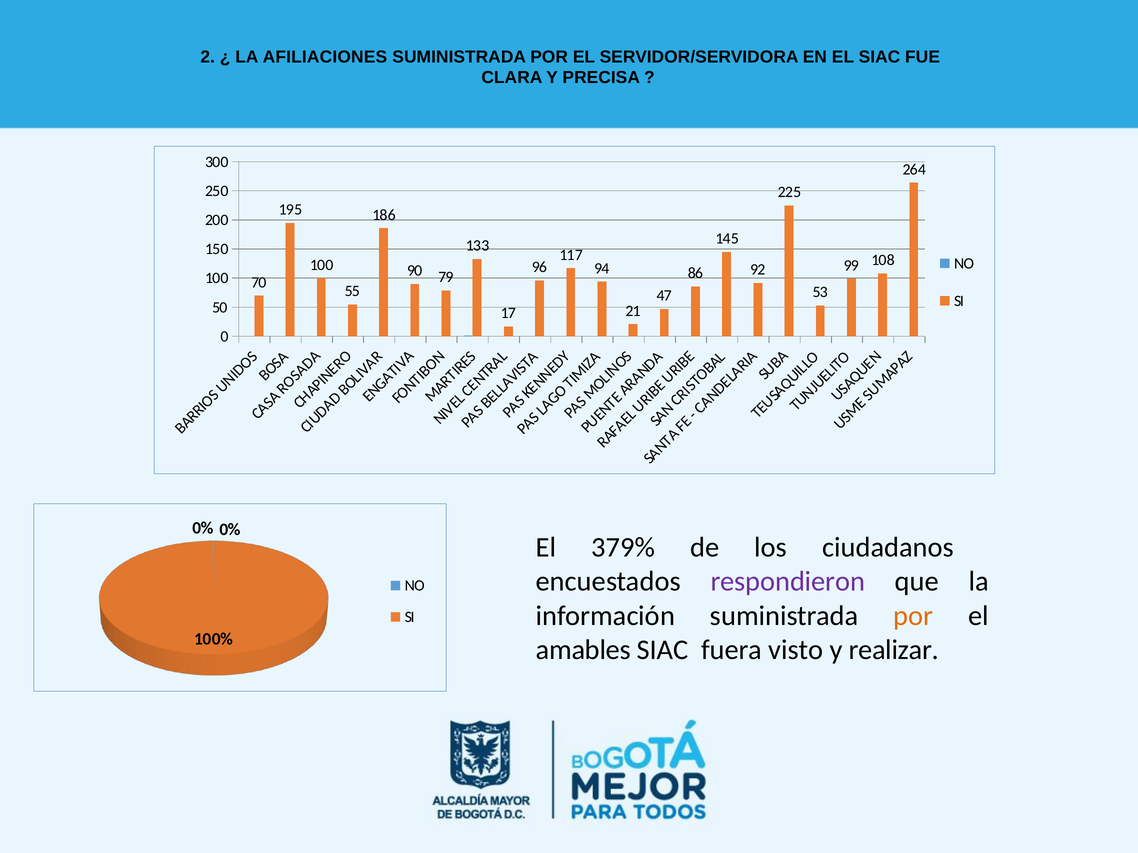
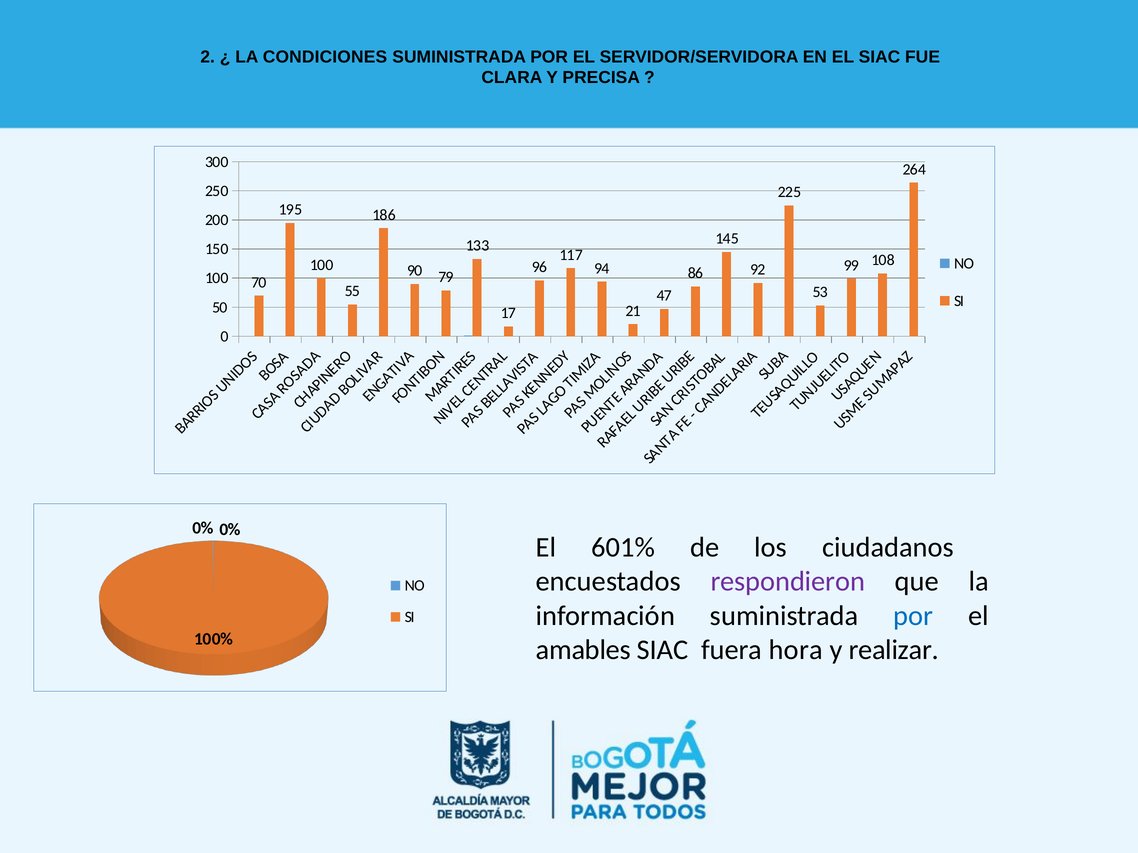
AFILIACIONES: AFILIACIONES -> CONDICIONES
379%: 379% -> 601%
por at (913, 616) colour: orange -> blue
visto: visto -> hora
